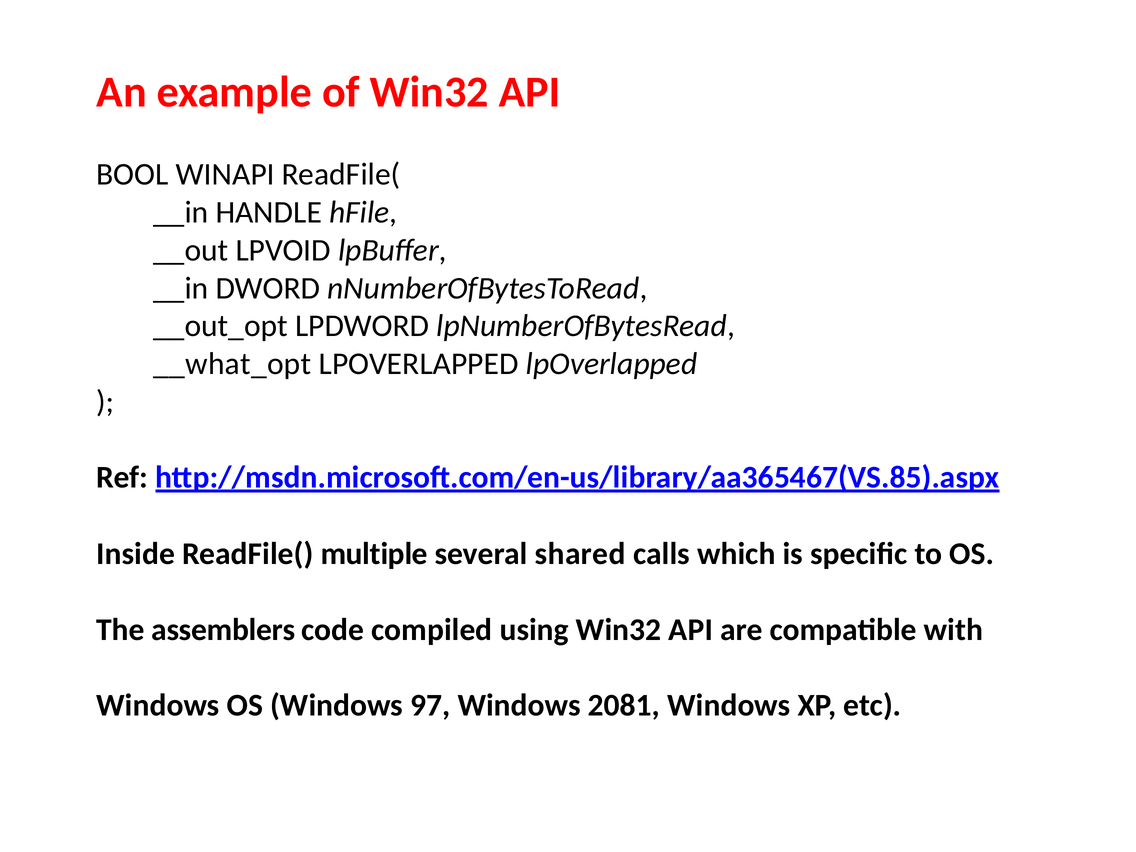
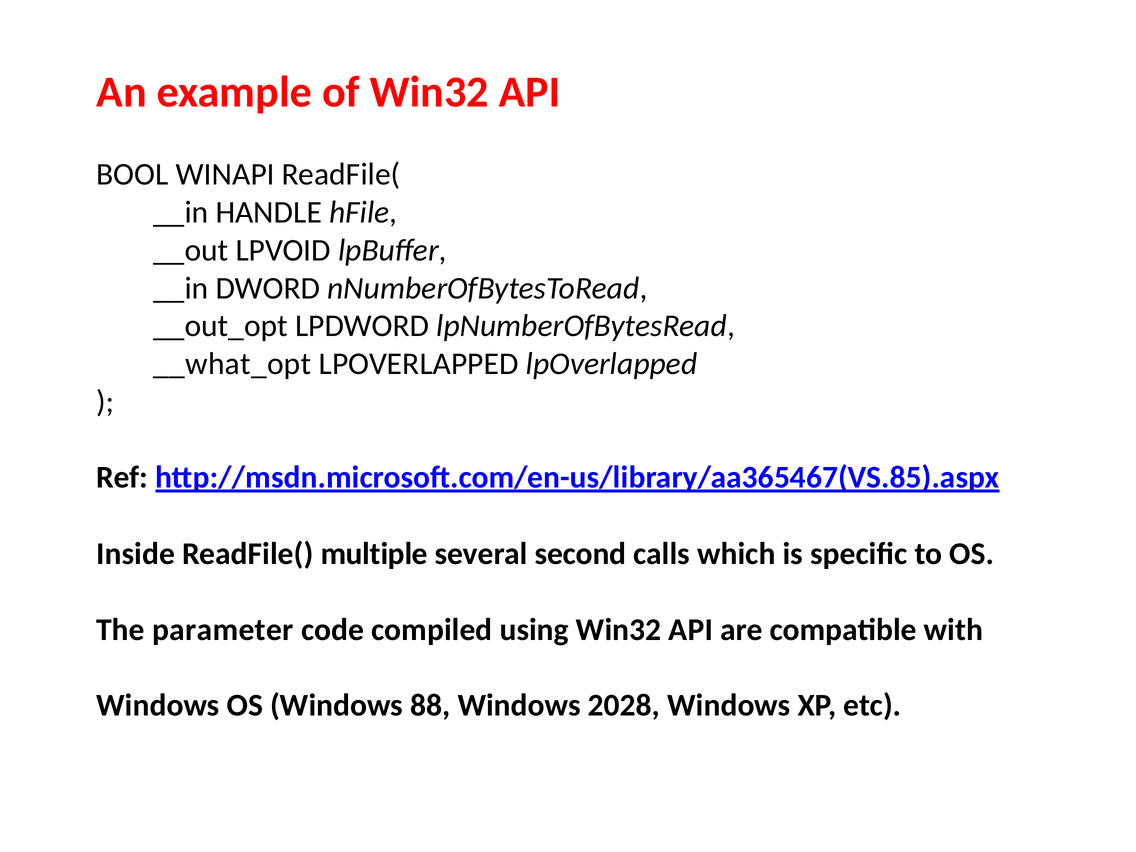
shared: shared -> second
assemblers: assemblers -> parameter
97: 97 -> 88
2081: 2081 -> 2028
